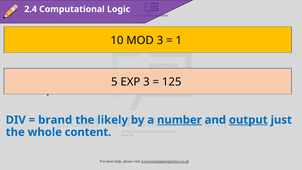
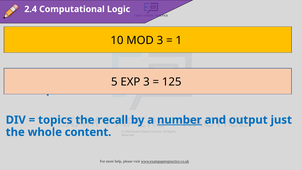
brand: brand -> topics
likely: likely -> recall
output at (248, 120) underline: present -> none
